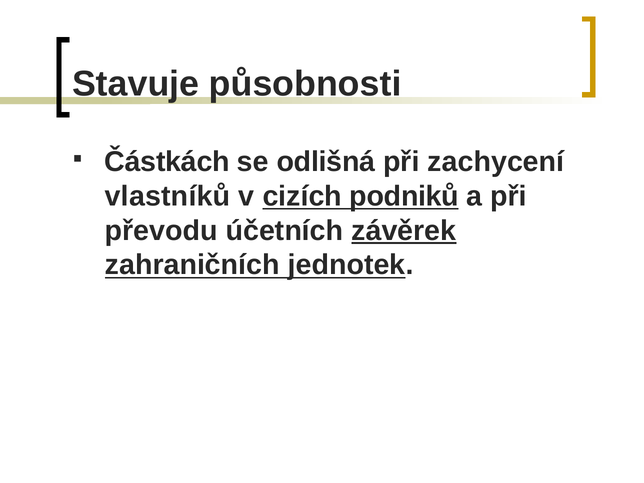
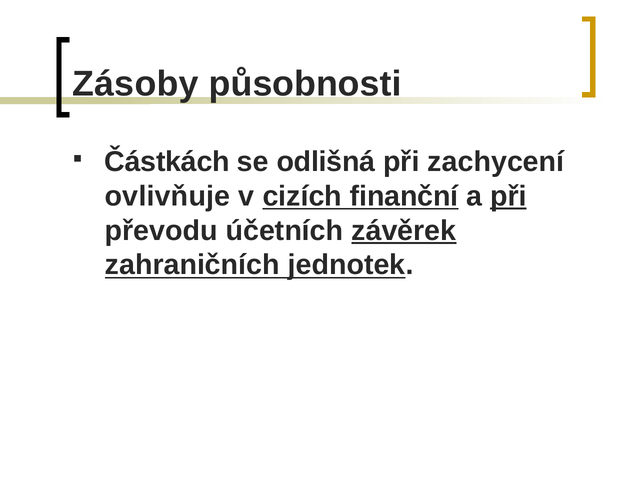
Stavuje: Stavuje -> Zásoby
vlastníků: vlastníků -> ovlivňuje
podniků: podniků -> finanční
při at (508, 196) underline: none -> present
